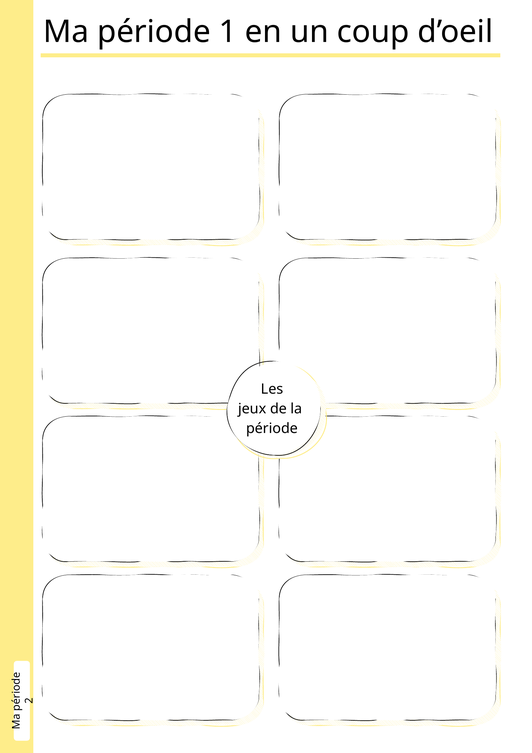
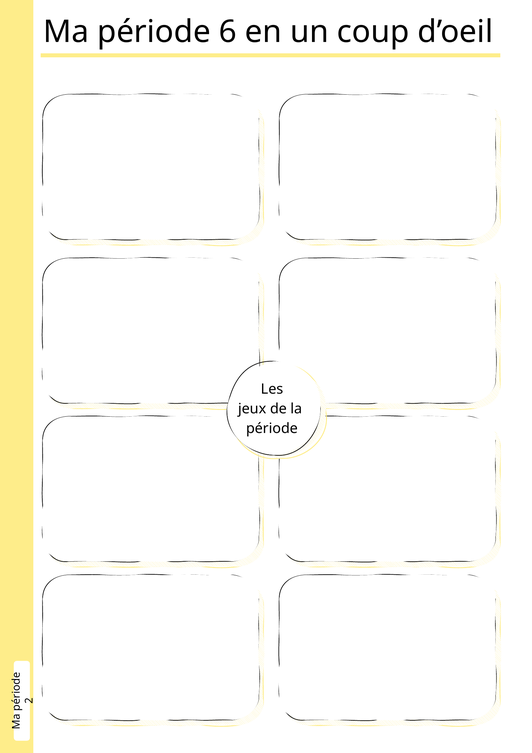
1: 1 -> 6
